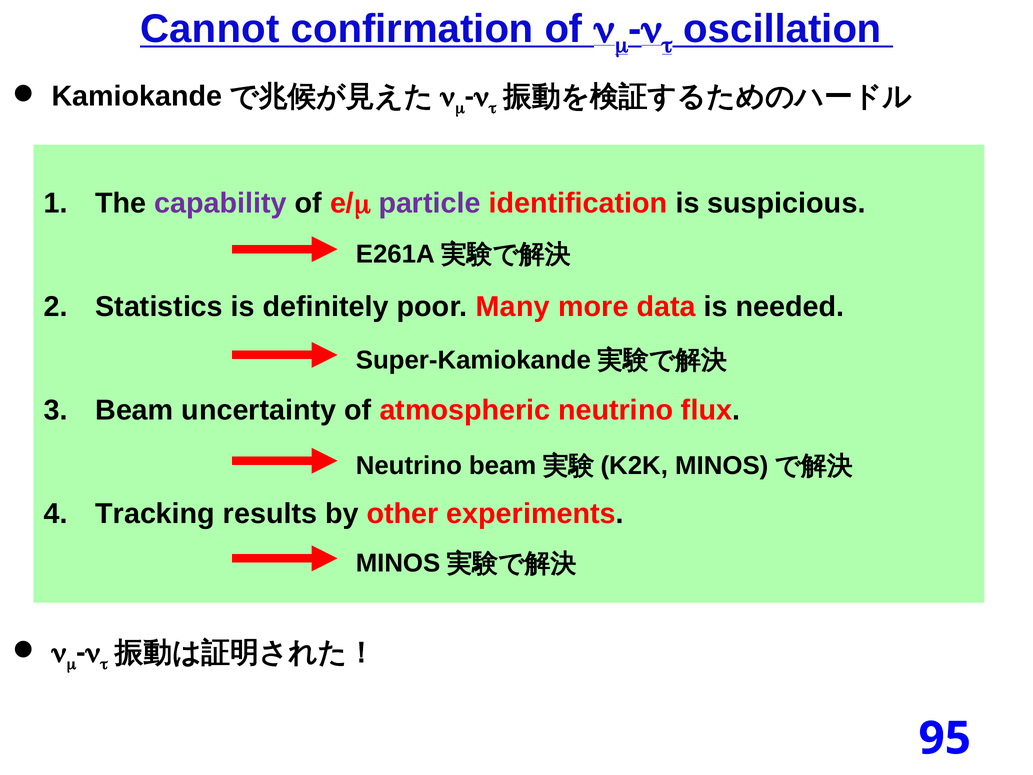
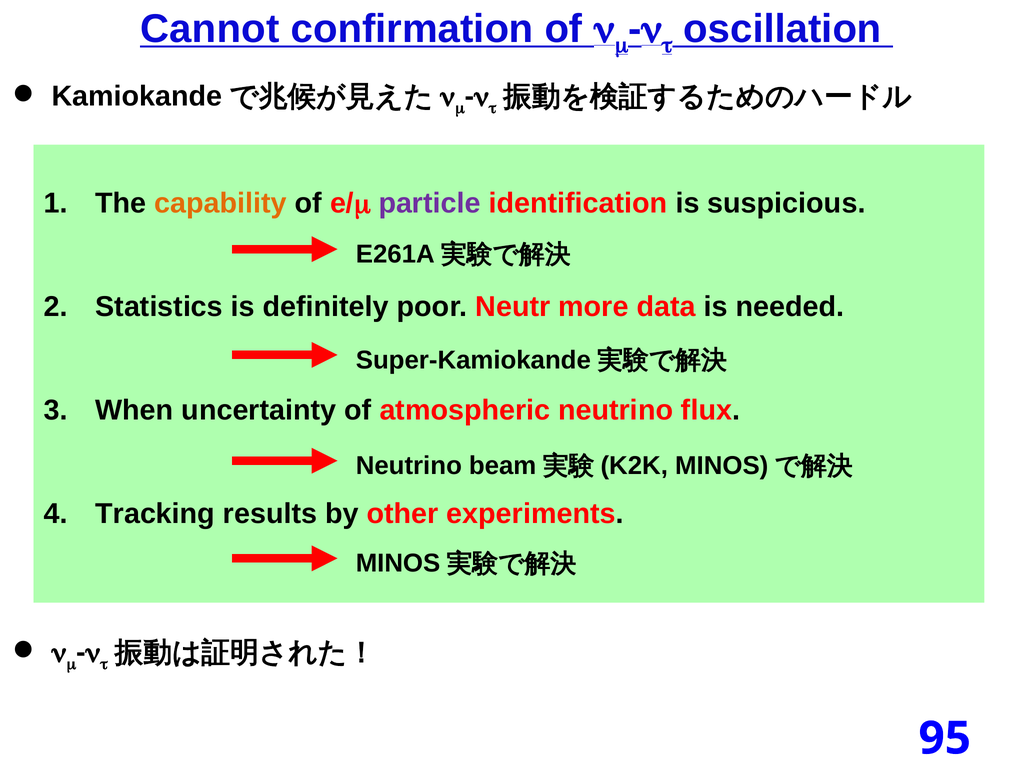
capability colour: purple -> orange
Many: Many -> Neutr
Beam at (134, 410): Beam -> When
